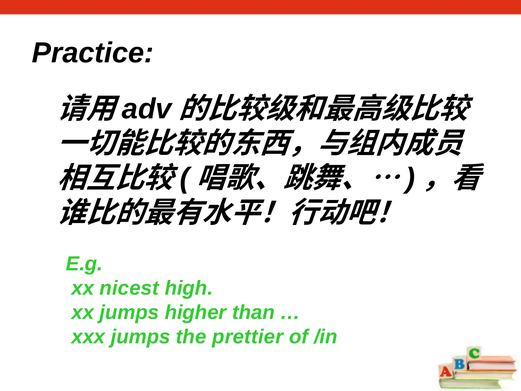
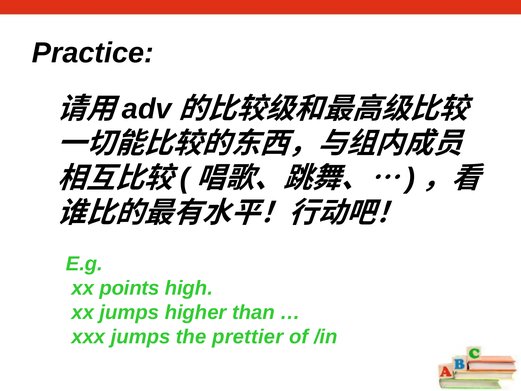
nicest: nicest -> points
